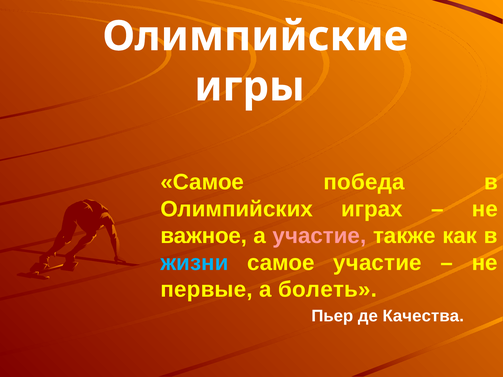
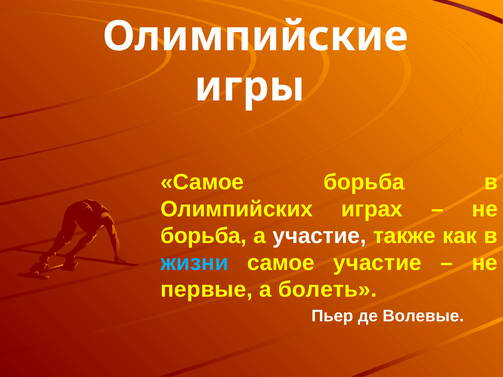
Самое победа: победа -> борьба
важное at (204, 236): важное -> борьба
участие at (319, 236) colour: pink -> white
Качества: Качества -> Волевые
